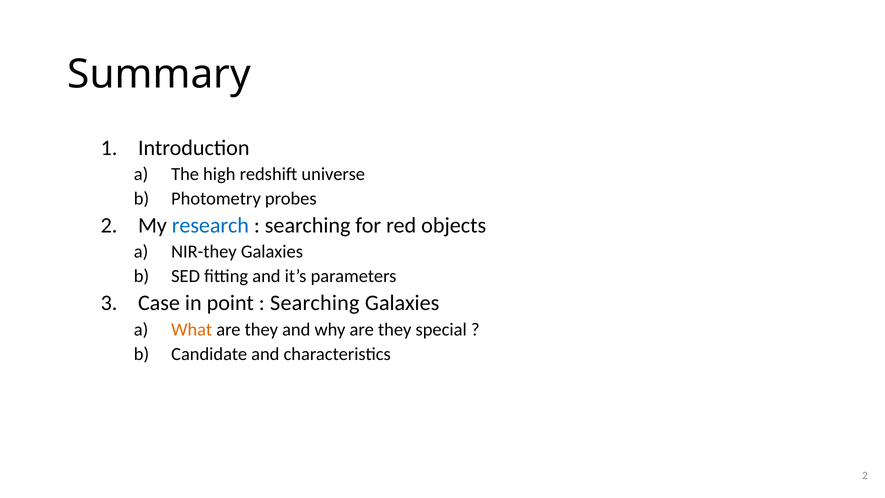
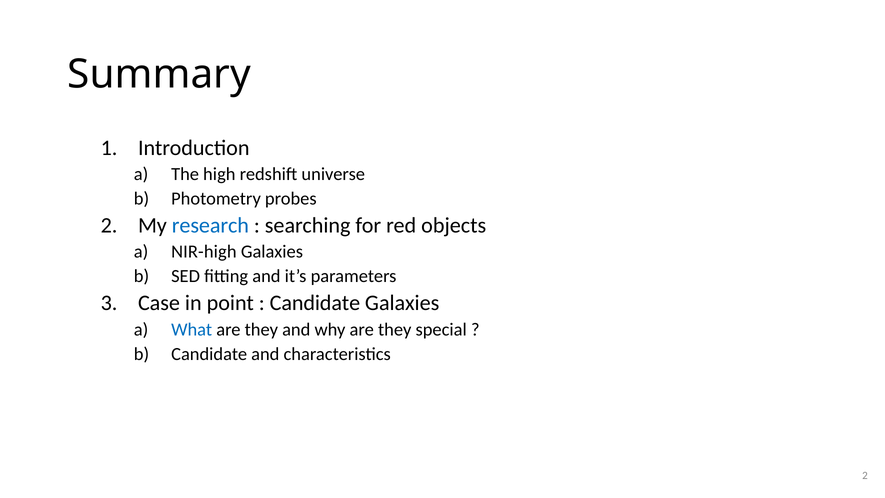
NIR-they: NIR-they -> NIR-high
Searching at (315, 303): Searching -> Candidate
What colour: orange -> blue
